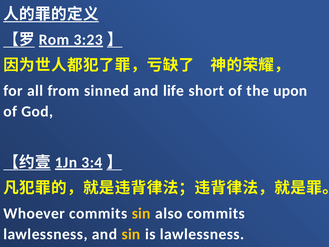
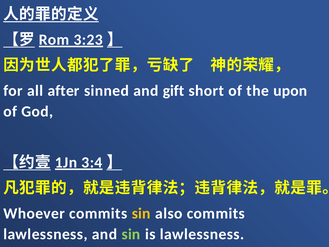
from: from -> after
life: life -> gift
sin at (131, 234) colour: yellow -> light green
